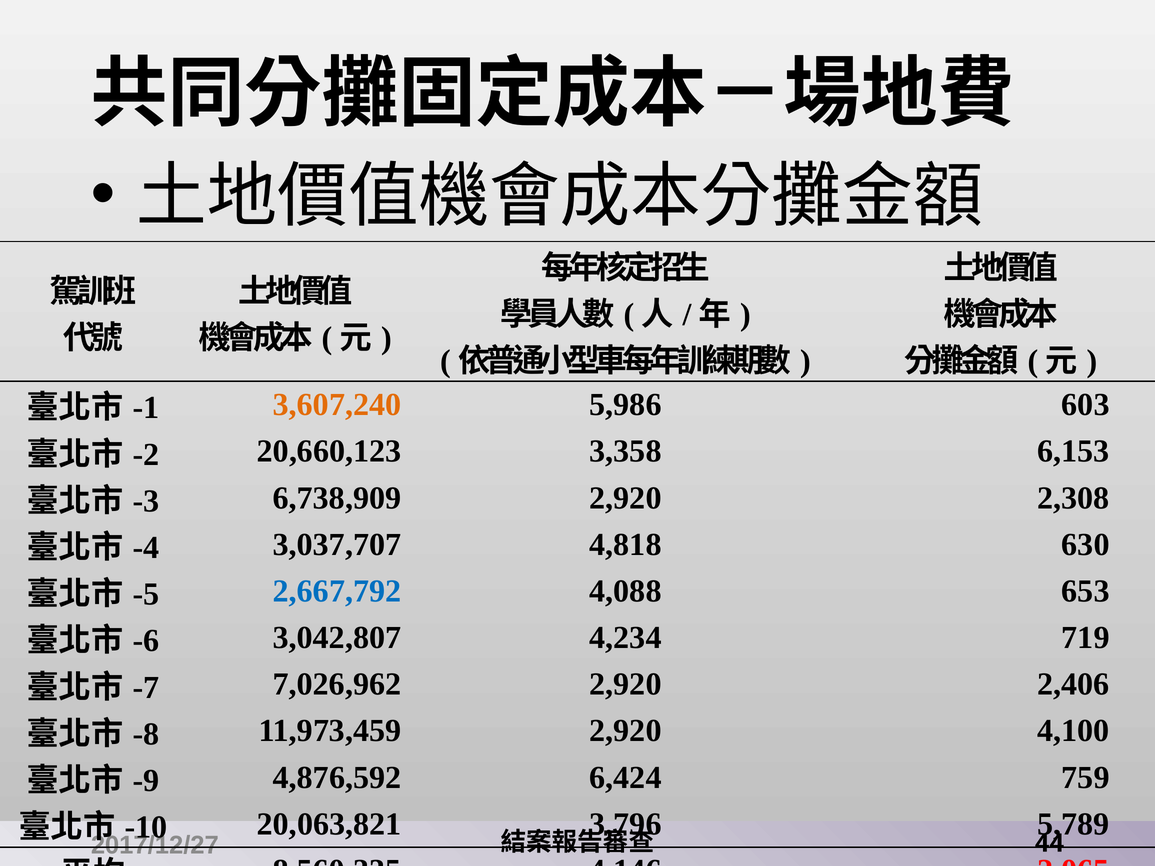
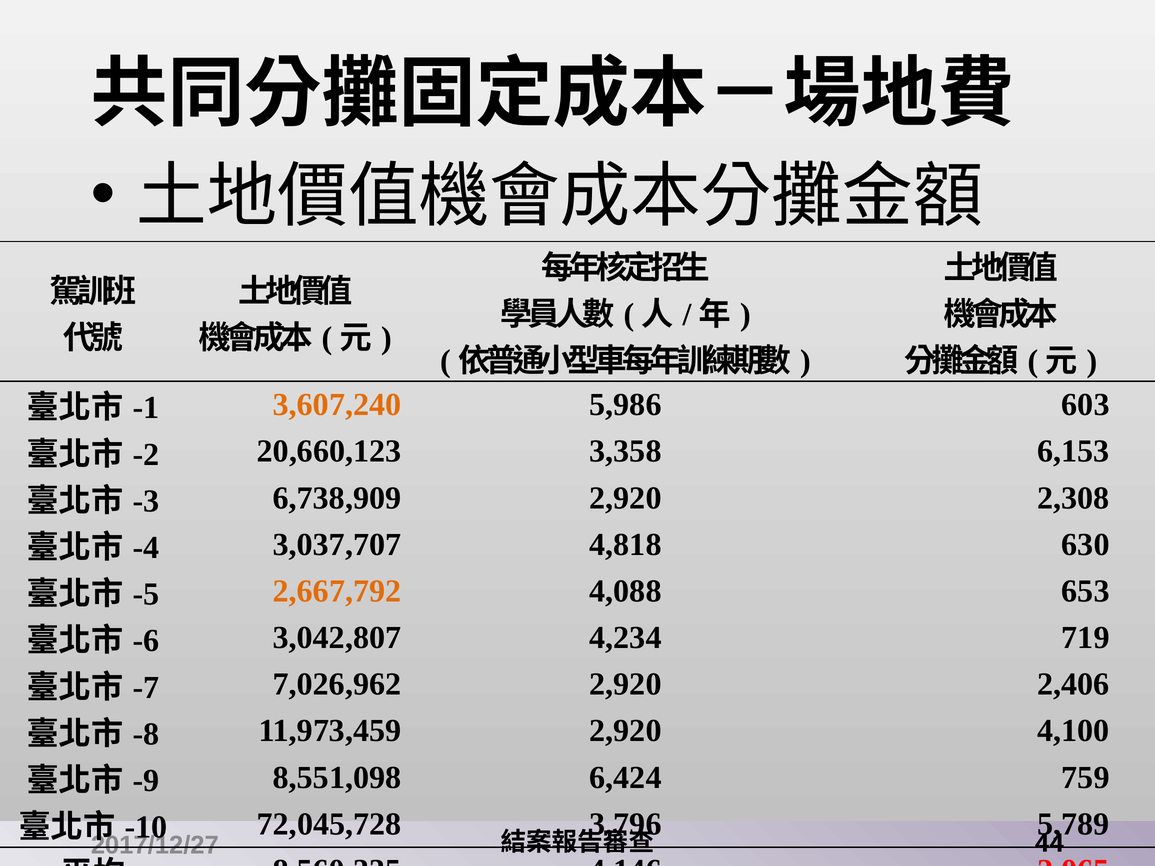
2,667,792 colour: blue -> orange
4,876,592: 4,876,592 -> 8,551,098
20,063,821: 20,063,821 -> 72,045,728
